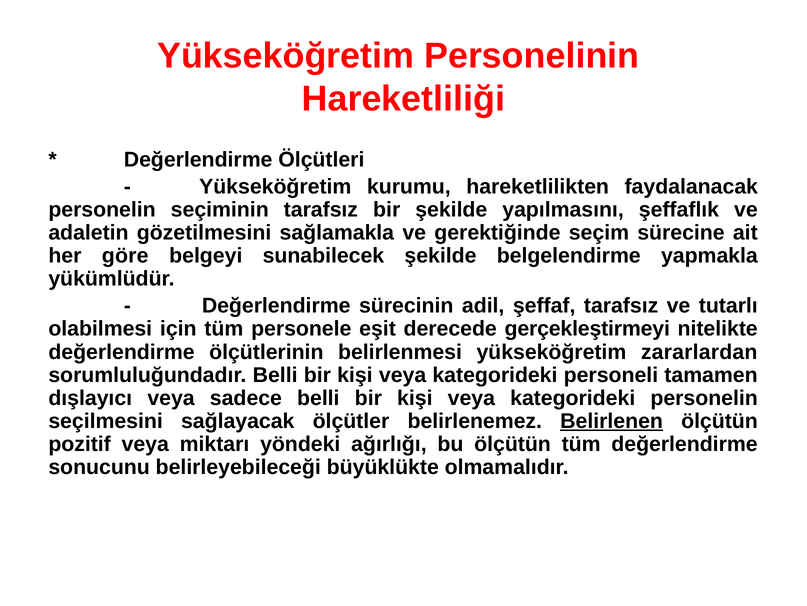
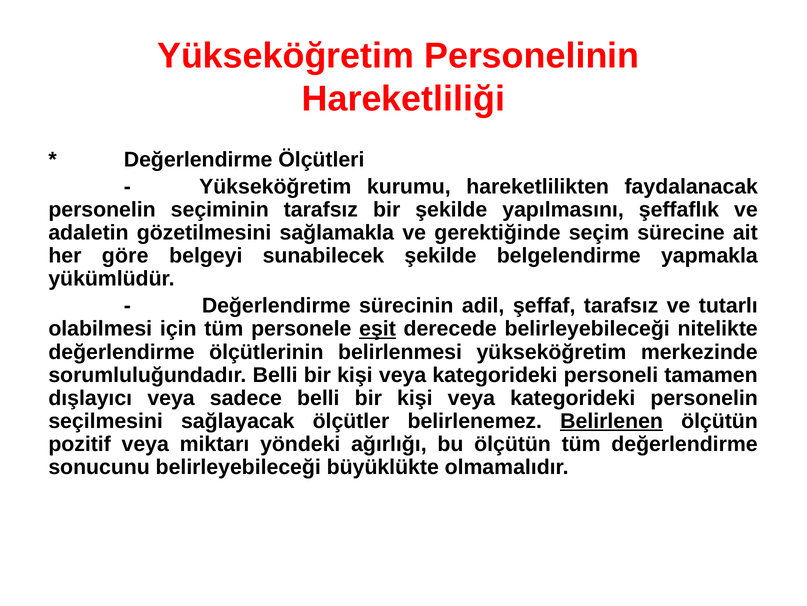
eşit underline: none -> present
derecede gerçekleştirmeyi: gerçekleştirmeyi -> belirleyebileceği
zararlardan: zararlardan -> merkezinde
